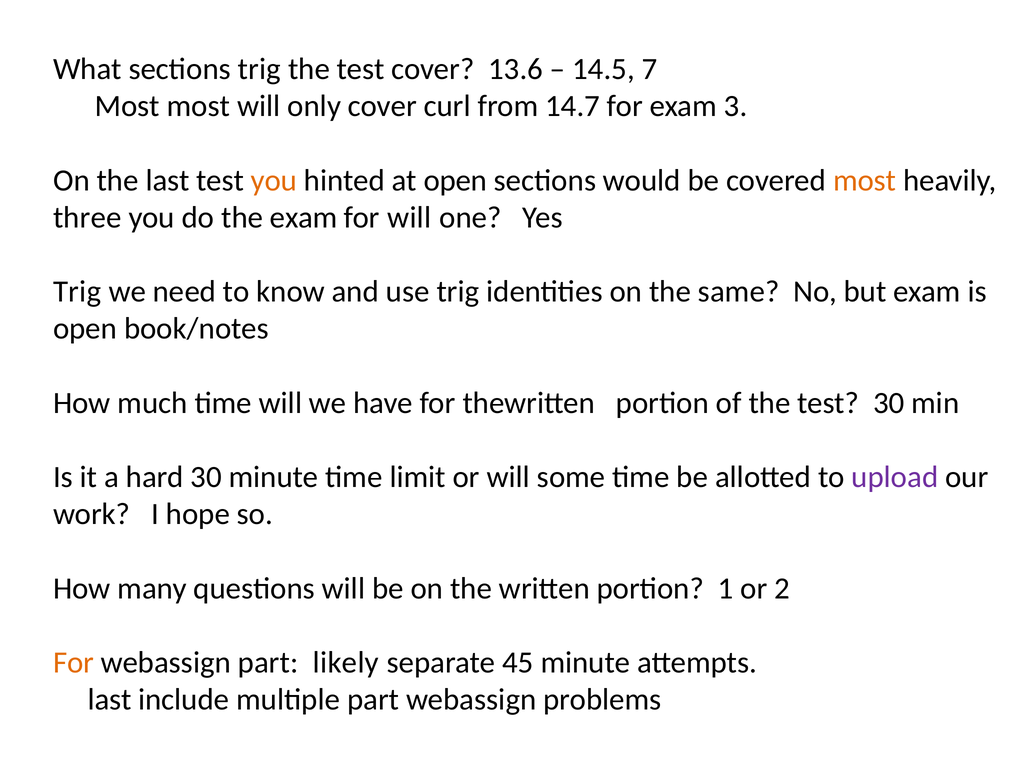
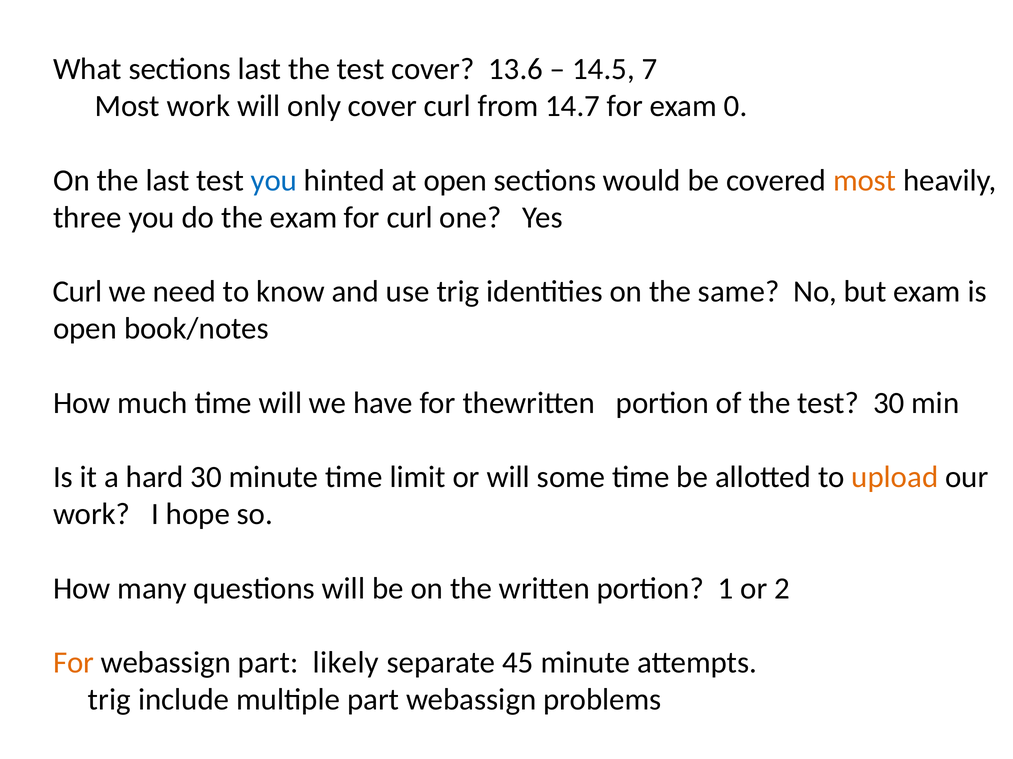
sections trig: trig -> last
Most most: most -> work
3: 3 -> 0
you at (274, 181) colour: orange -> blue
for will: will -> curl
Trig at (77, 292): Trig -> Curl
upload colour: purple -> orange
last at (110, 700): last -> trig
